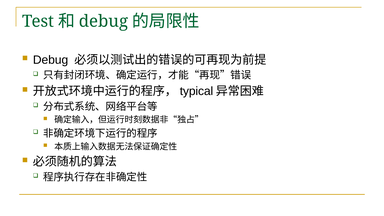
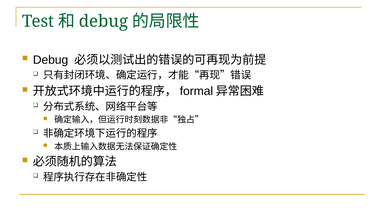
typical: typical -> formal
